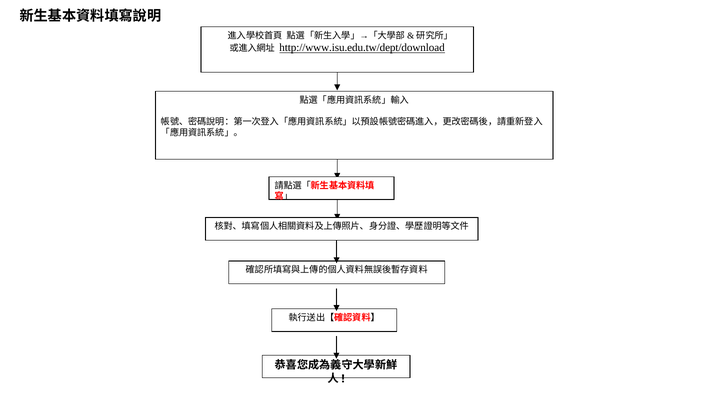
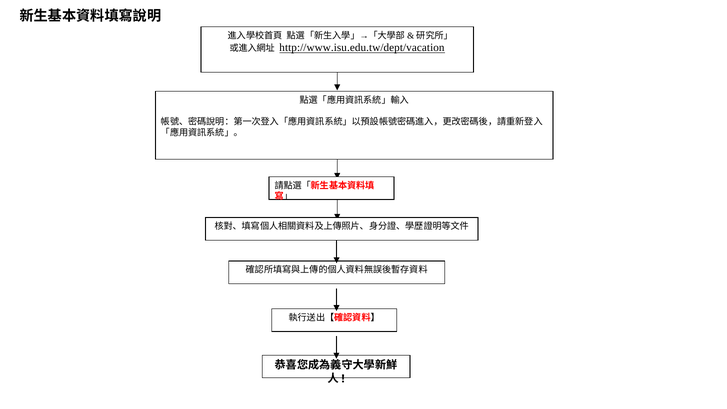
http://www.isu.edu.tw/dept/download: http://www.isu.edu.tw/dept/download -> http://www.isu.edu.tw/dept/vacation
